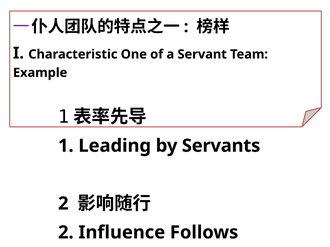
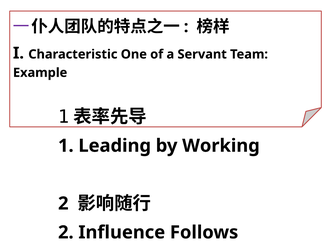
Servants: Servants -> Working
